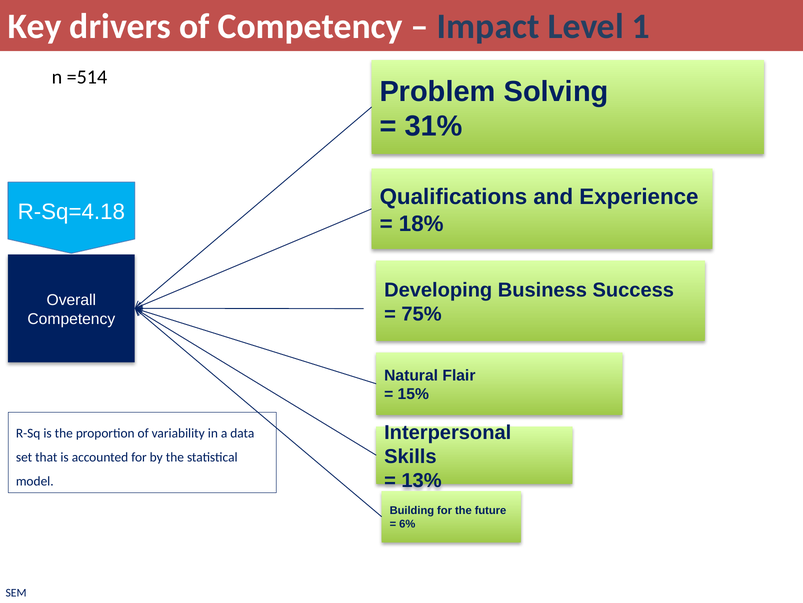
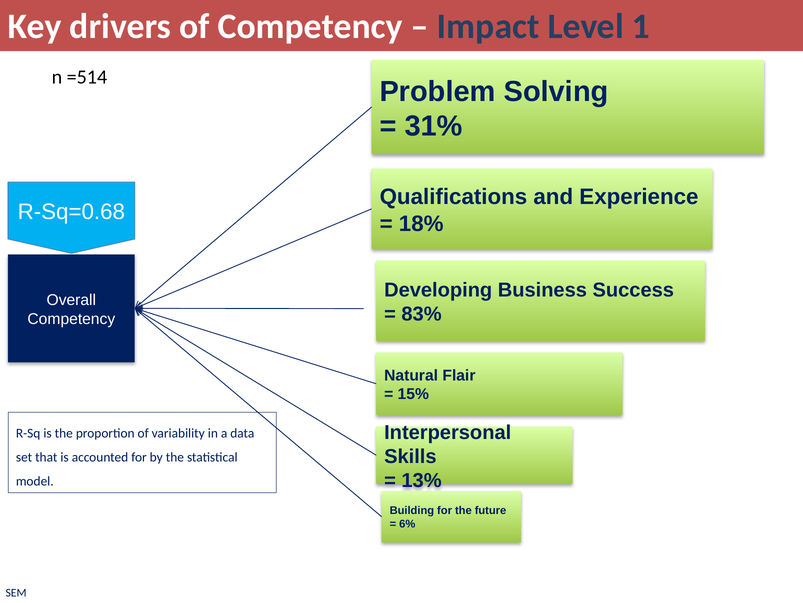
R-Sq=4.18: R-Sq=4.18 -> R-Sq=0.68
75%: 75% -> 83%
